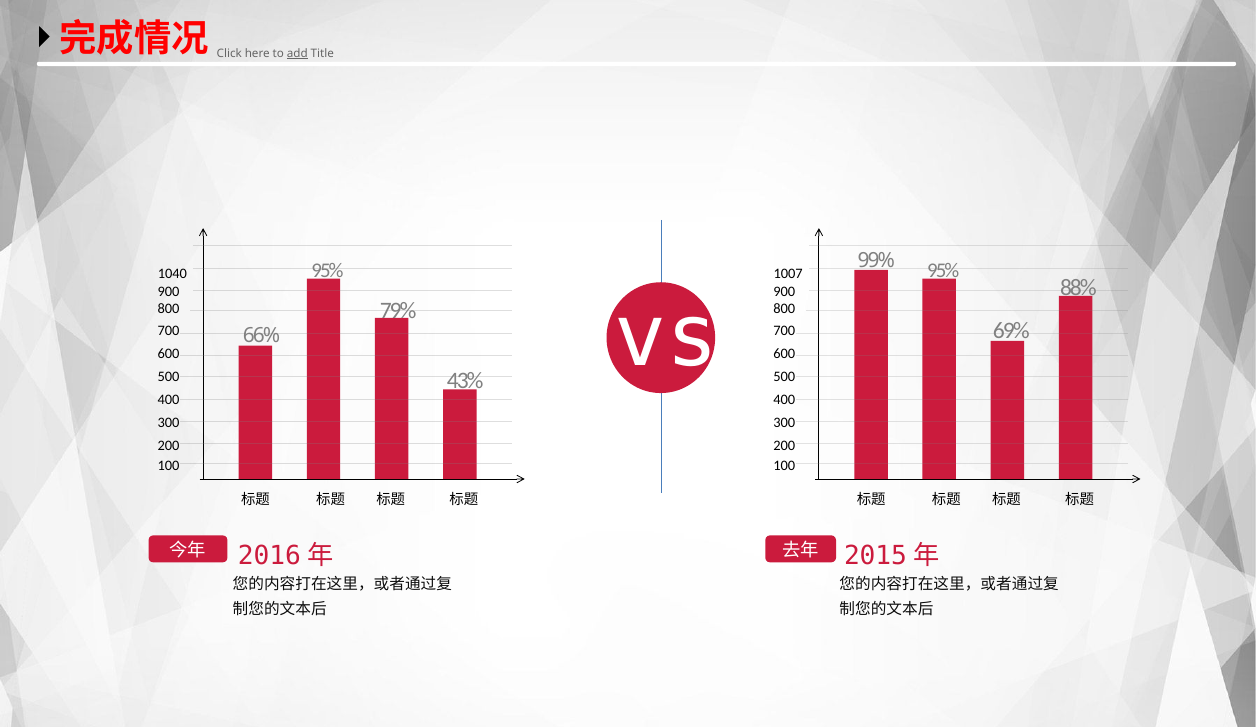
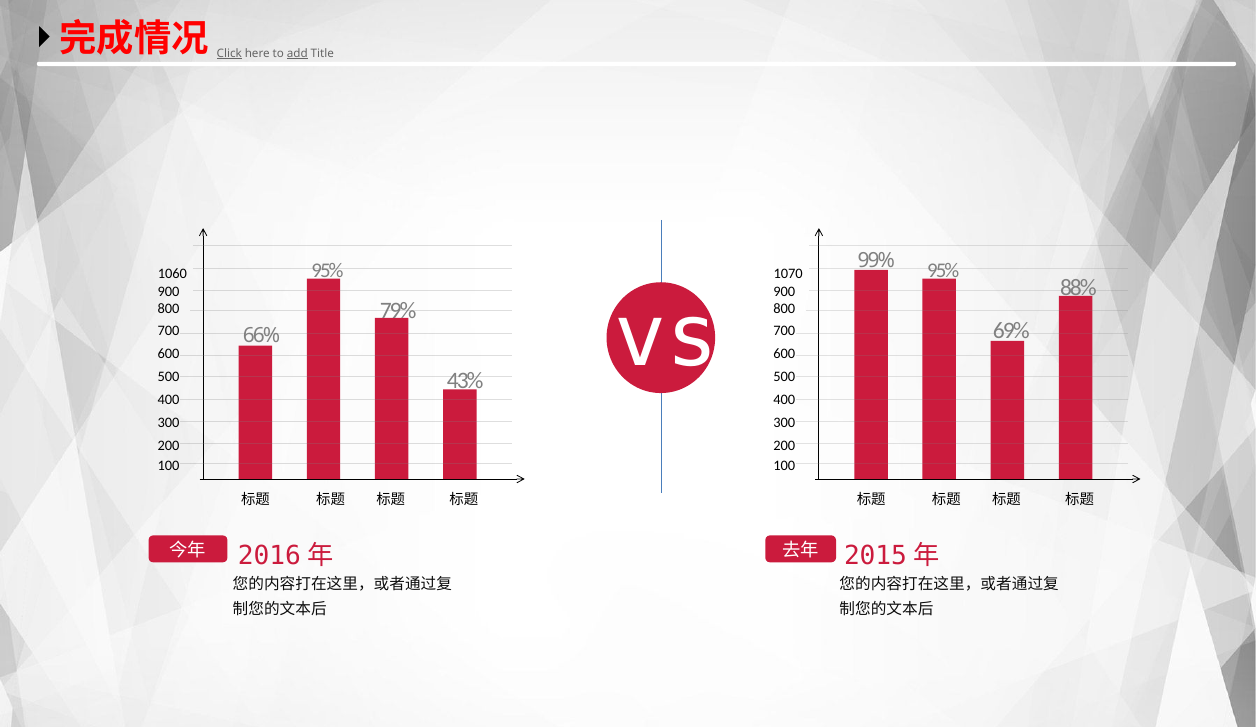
Click underline: none -> present
1040: 1040 -> 1060
1007: 1007 -> 1070
